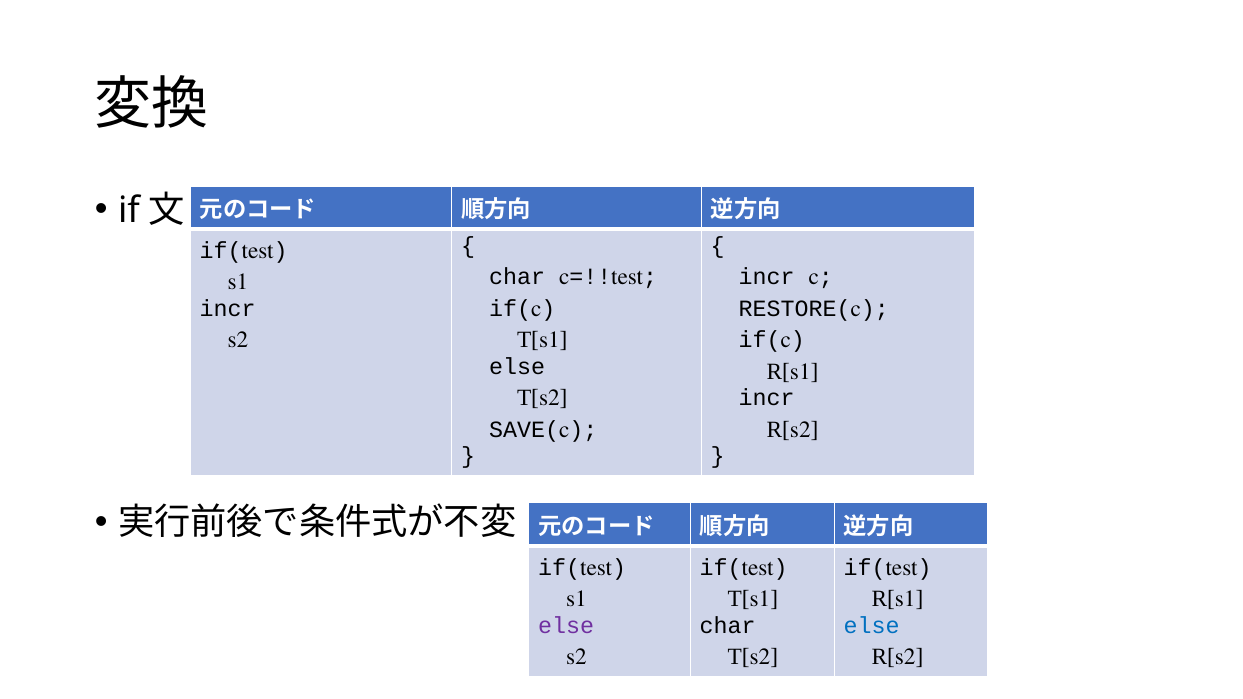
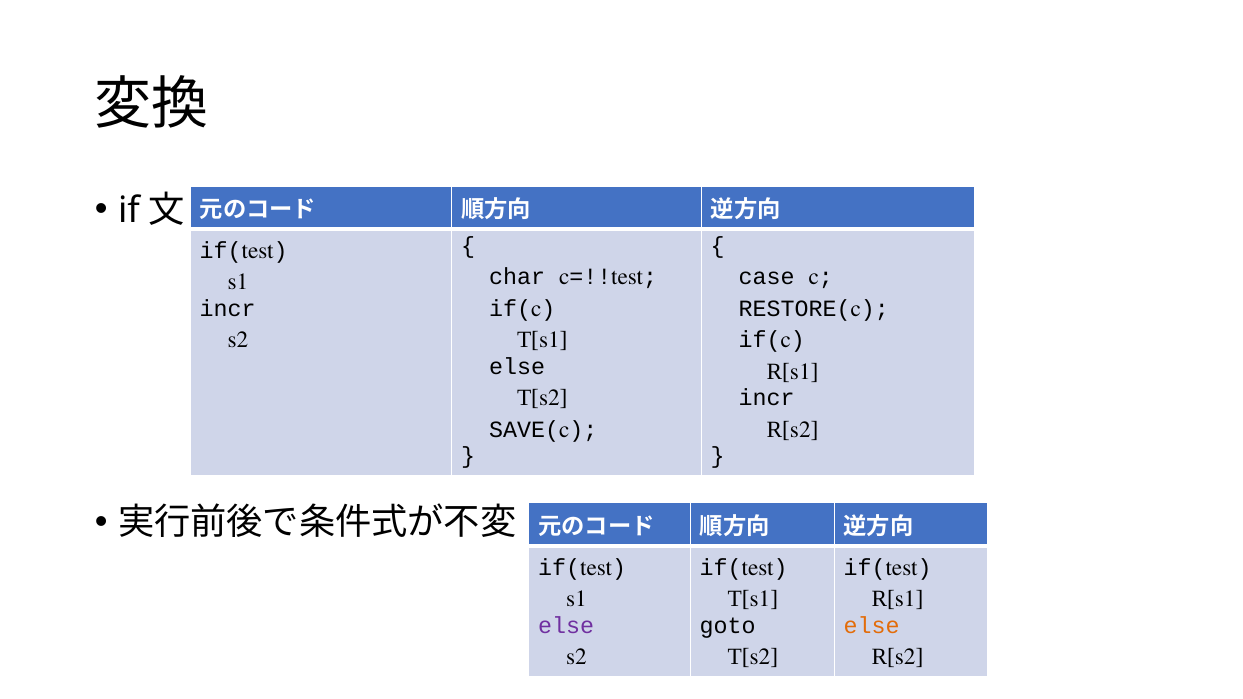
incr at (767, 277): incr -> case
char at (728, 626): char -> goto
else at (872, 626) colour: blue -> orange
